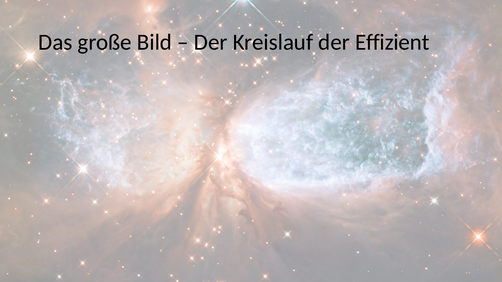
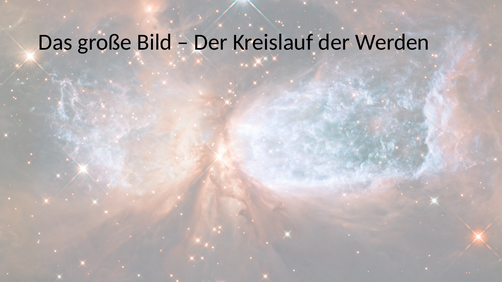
Effizient: Effizient -> Werden
